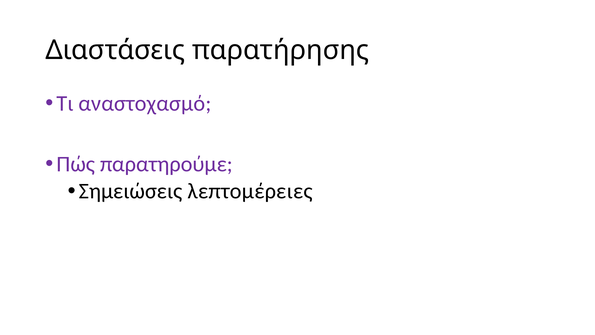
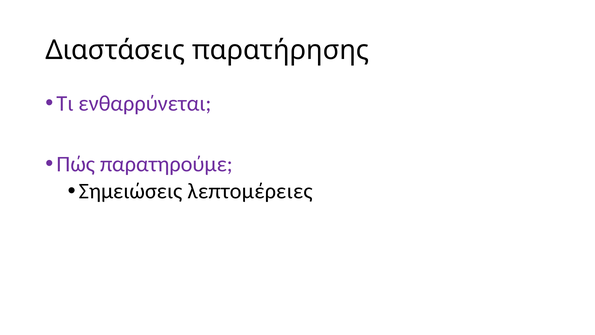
αναστοχασμό: αναστοχασμό -> ενθαρρύνεται
